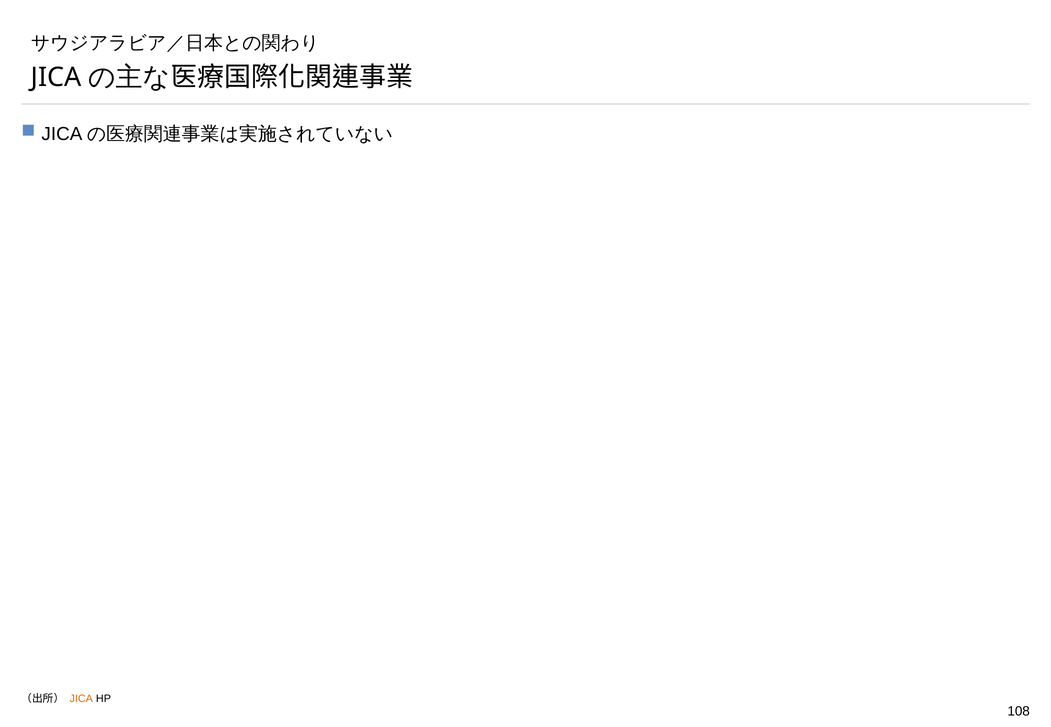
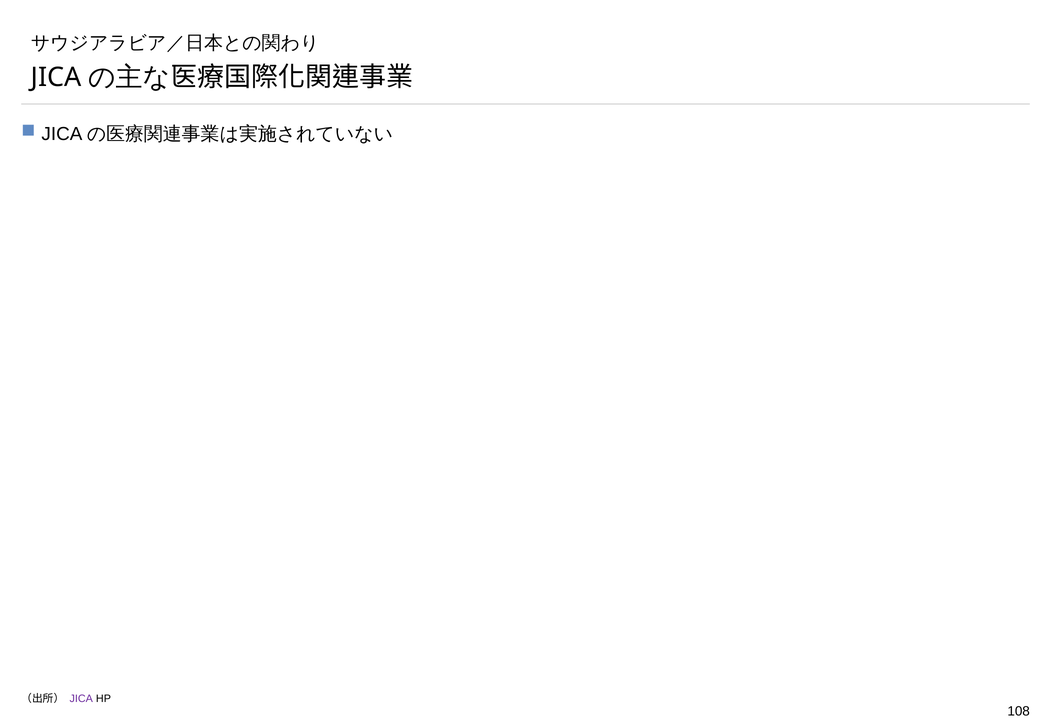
JICA colour: orange -> purple
